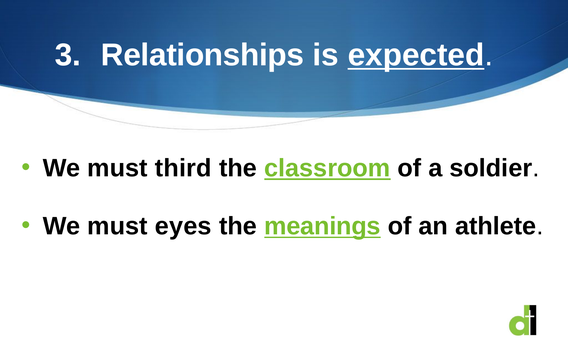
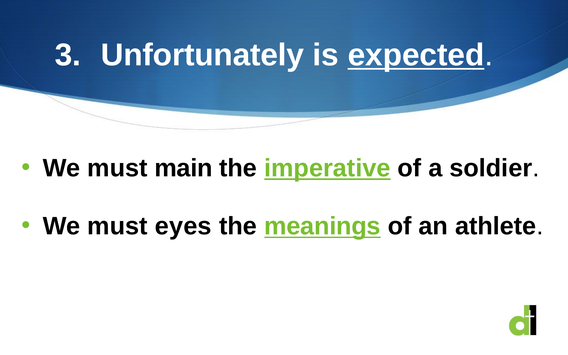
Relationships: Relationships -> Unfortunately
third: third -> main
classroom: classroom -> imperative
